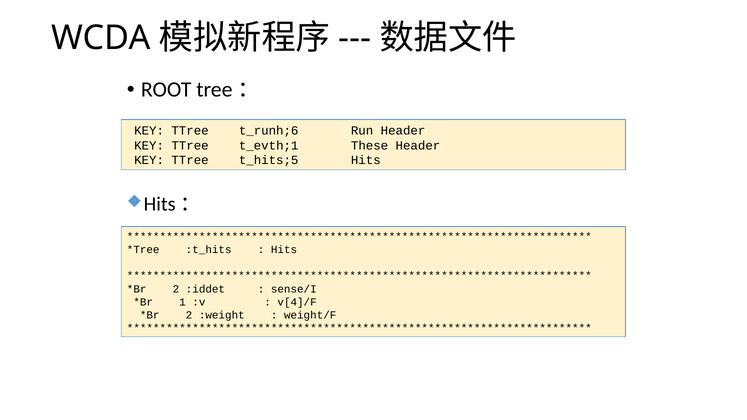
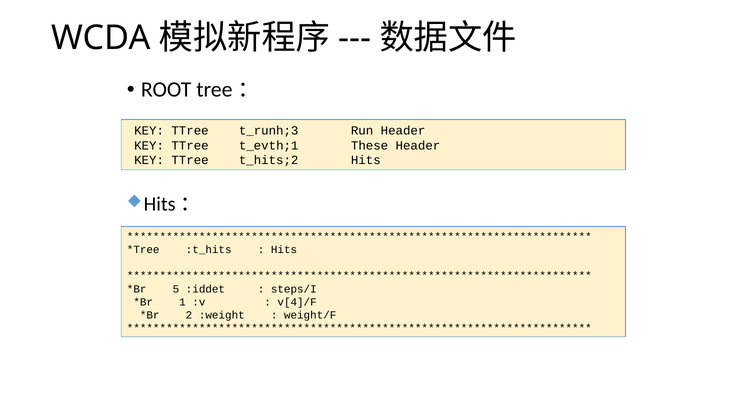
t_runh;6: t_runh;6 -> t_runh;3
t_hits;5: t_hits;5 -> t_hits;2
2 at (176, 289): 2 -> 5
sense/I: sense/I -> steps/I
